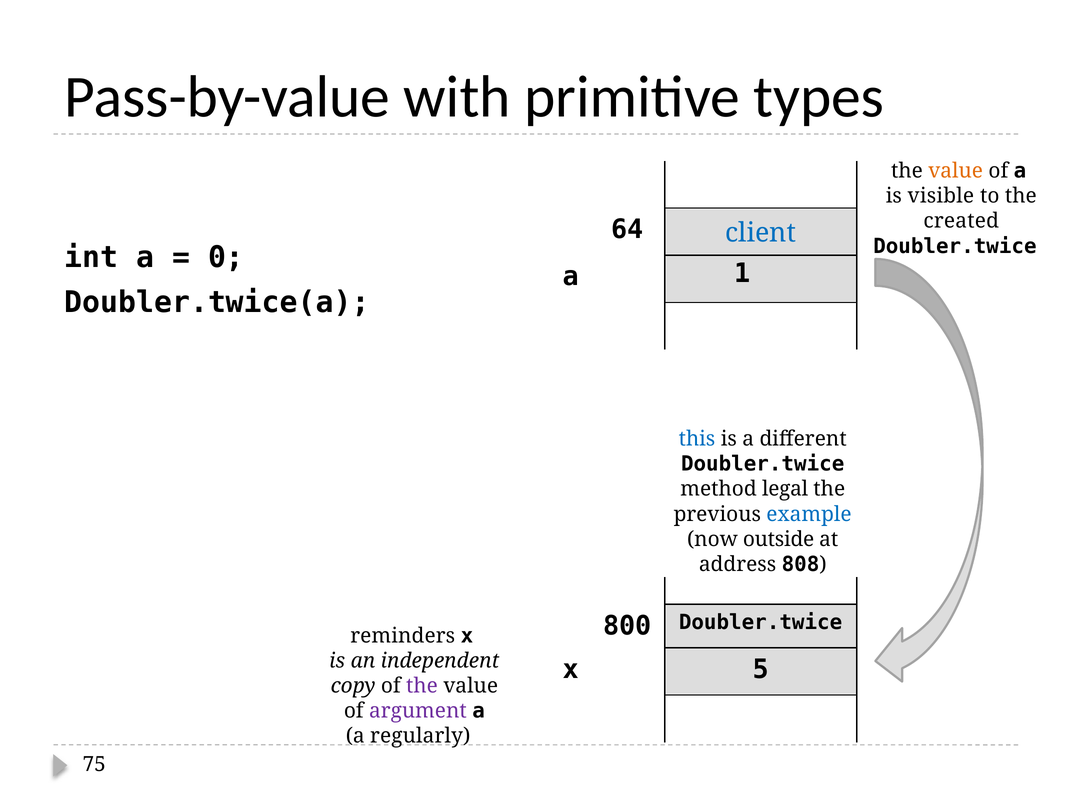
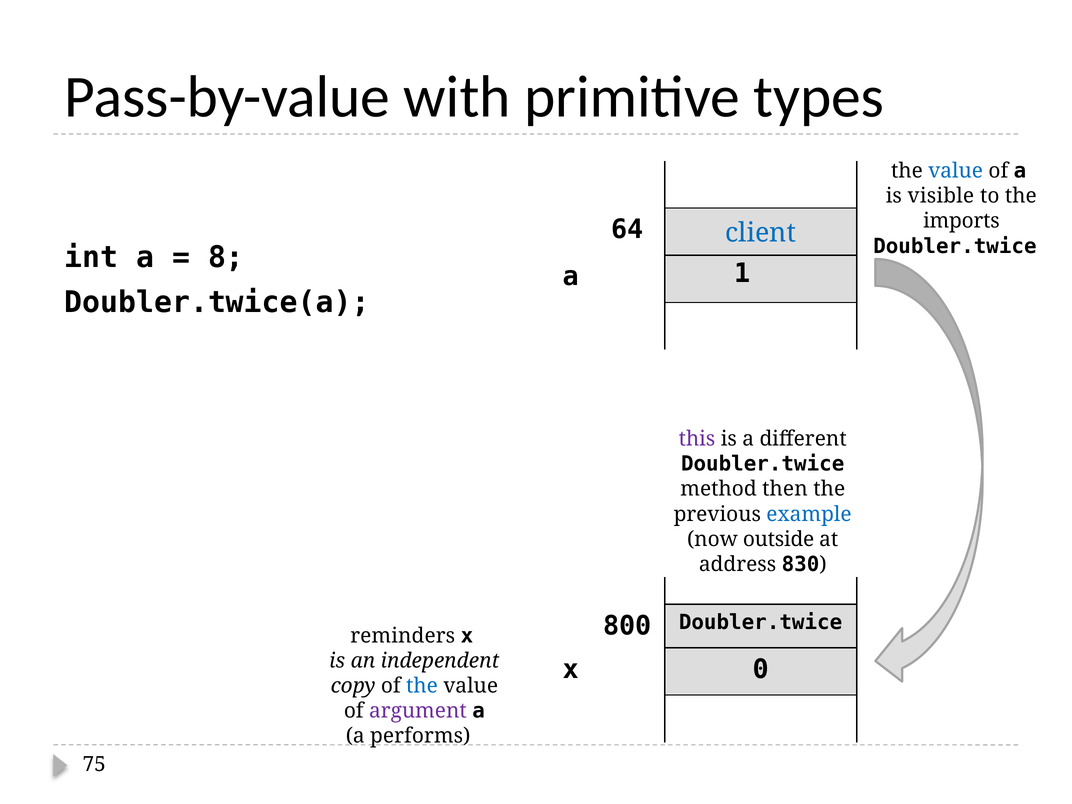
value at (956, 171) colour: orange -> blue
created: created -> imports
0: 0 -> 8
this colour: blue -> purple
legal: legal -> then
808: 808 -> 830
5: 5 -> 0
the at (422, 686) colour: purple -> blue
regularly: regularly -> performs
